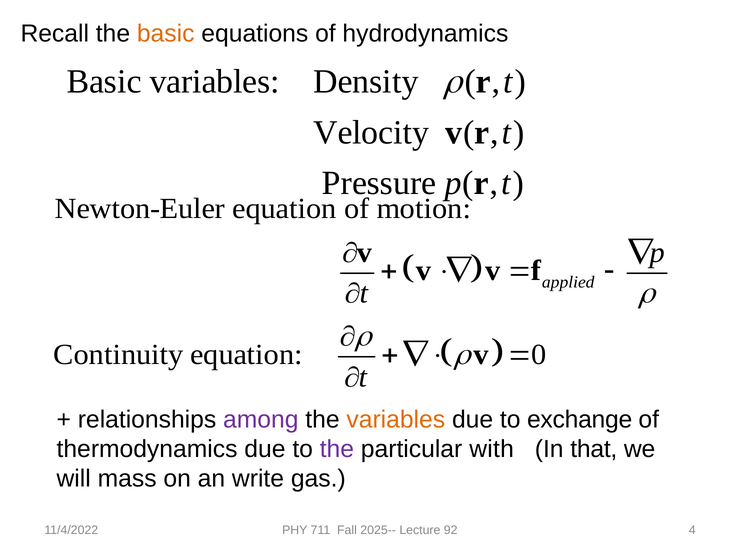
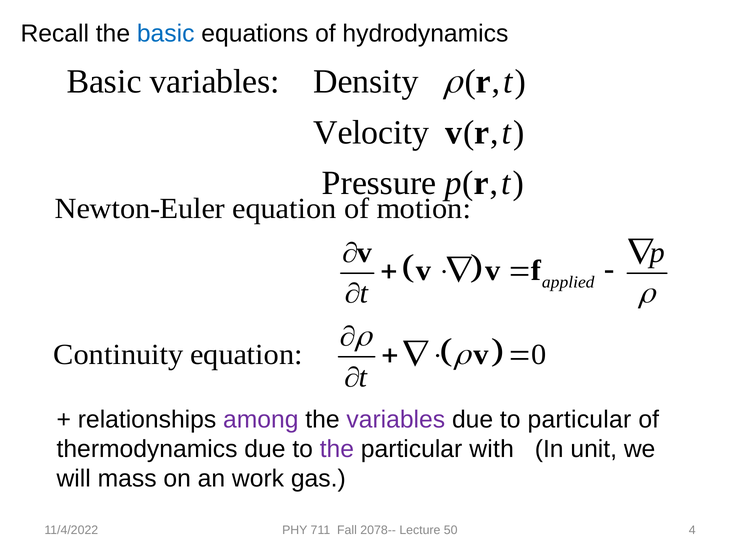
basic at (166, 34) colour: orange -> blue
variables at (396, 419) colour: orange -> purple
to exchange: exchange -> particular
that: that -> unit
write: write -> work
2025--: 2025-- -> 2078--
92: 92 -> 50
